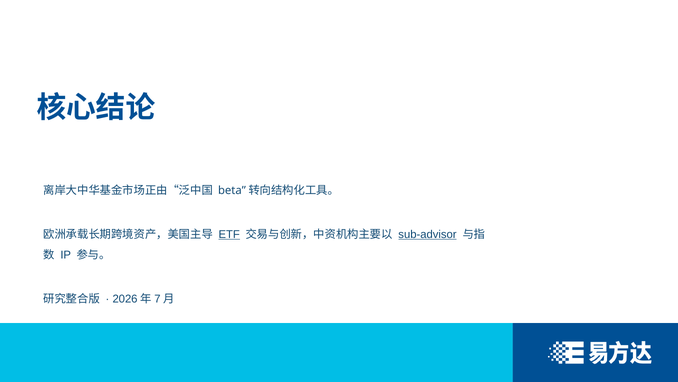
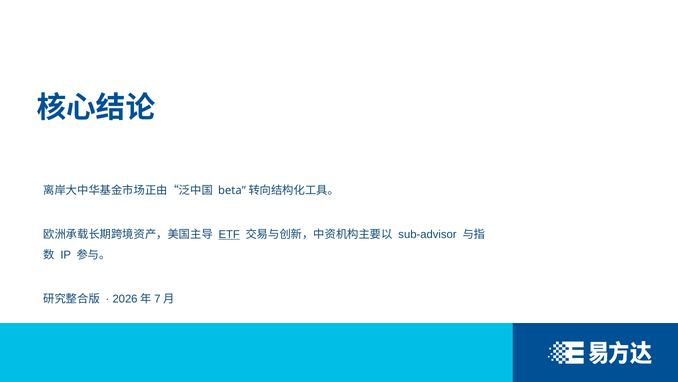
sub-advisor underline: present -> none
